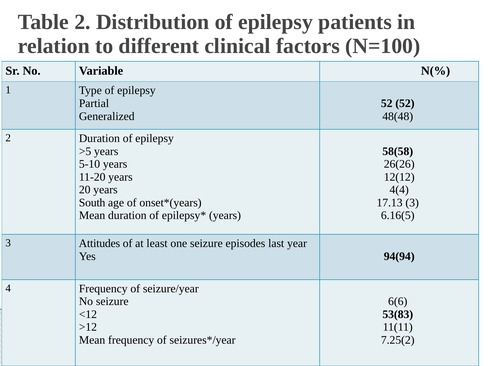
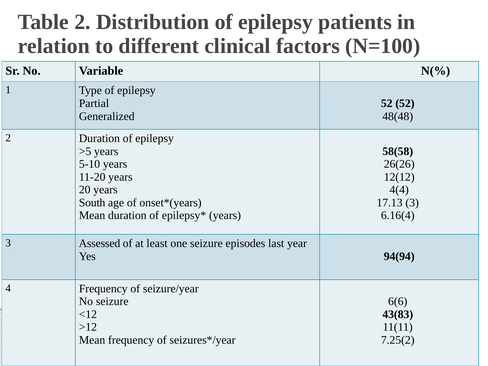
6.16(5: 6.16(5 -> 6.16(4
Attitudes: Attitudes -> Assessed
53(83: 53(83 -> 43(83
